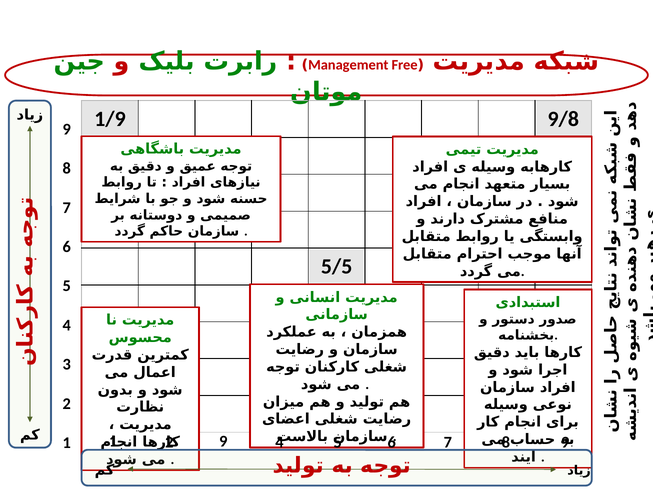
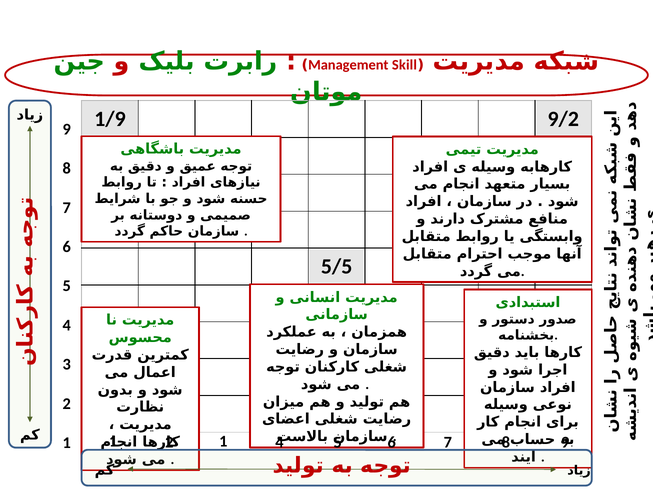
Free: Free -> Skill
9/8: 9/8 -> 9/2
9 at (223, 441): 9 -> 1
